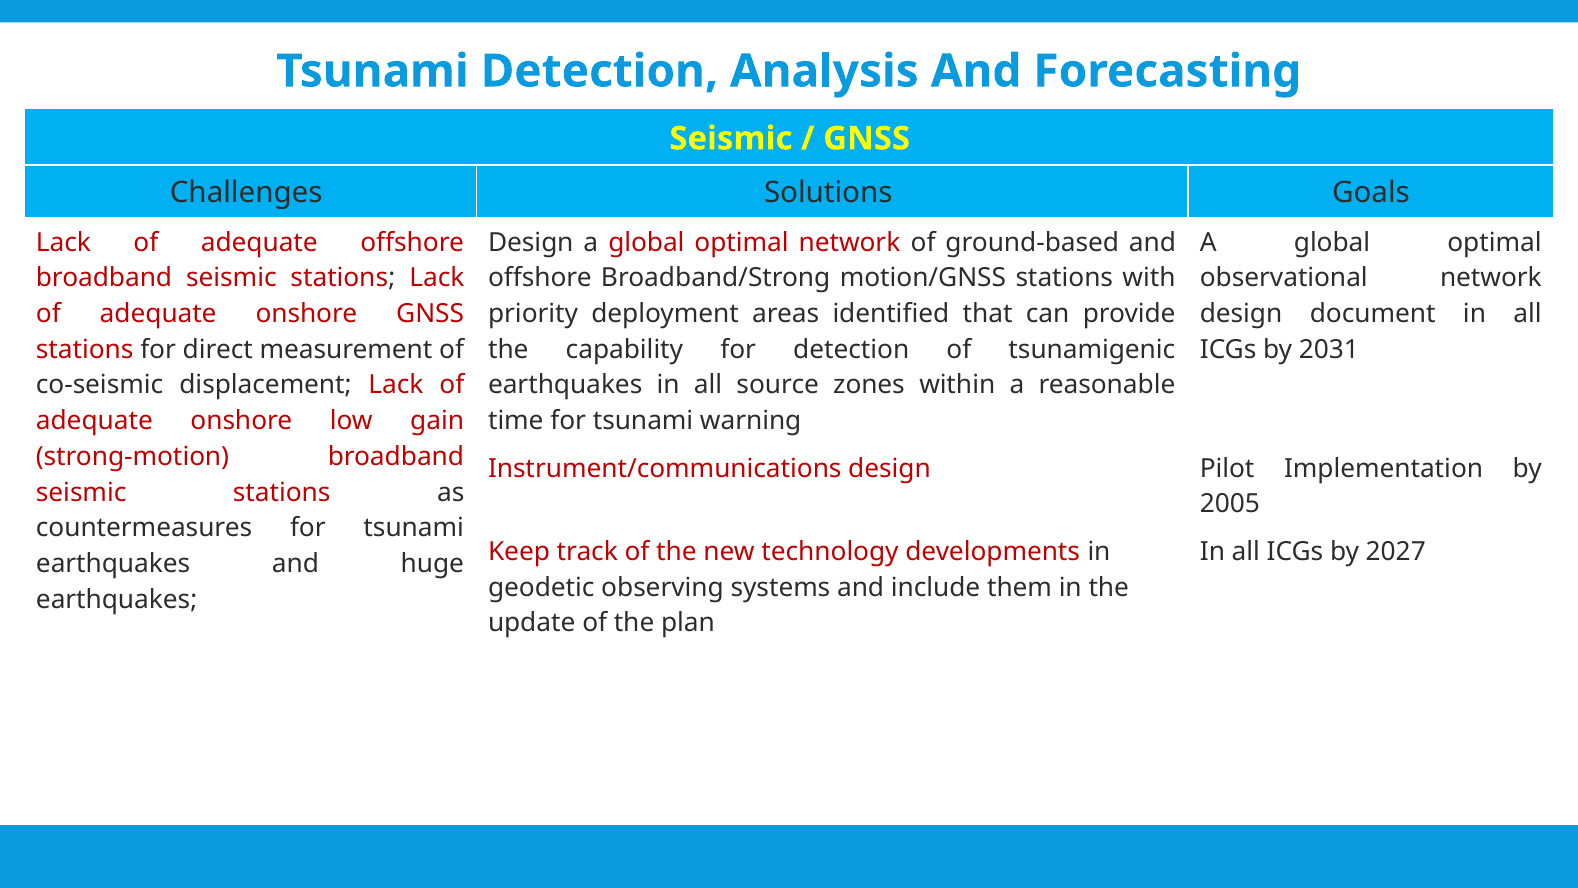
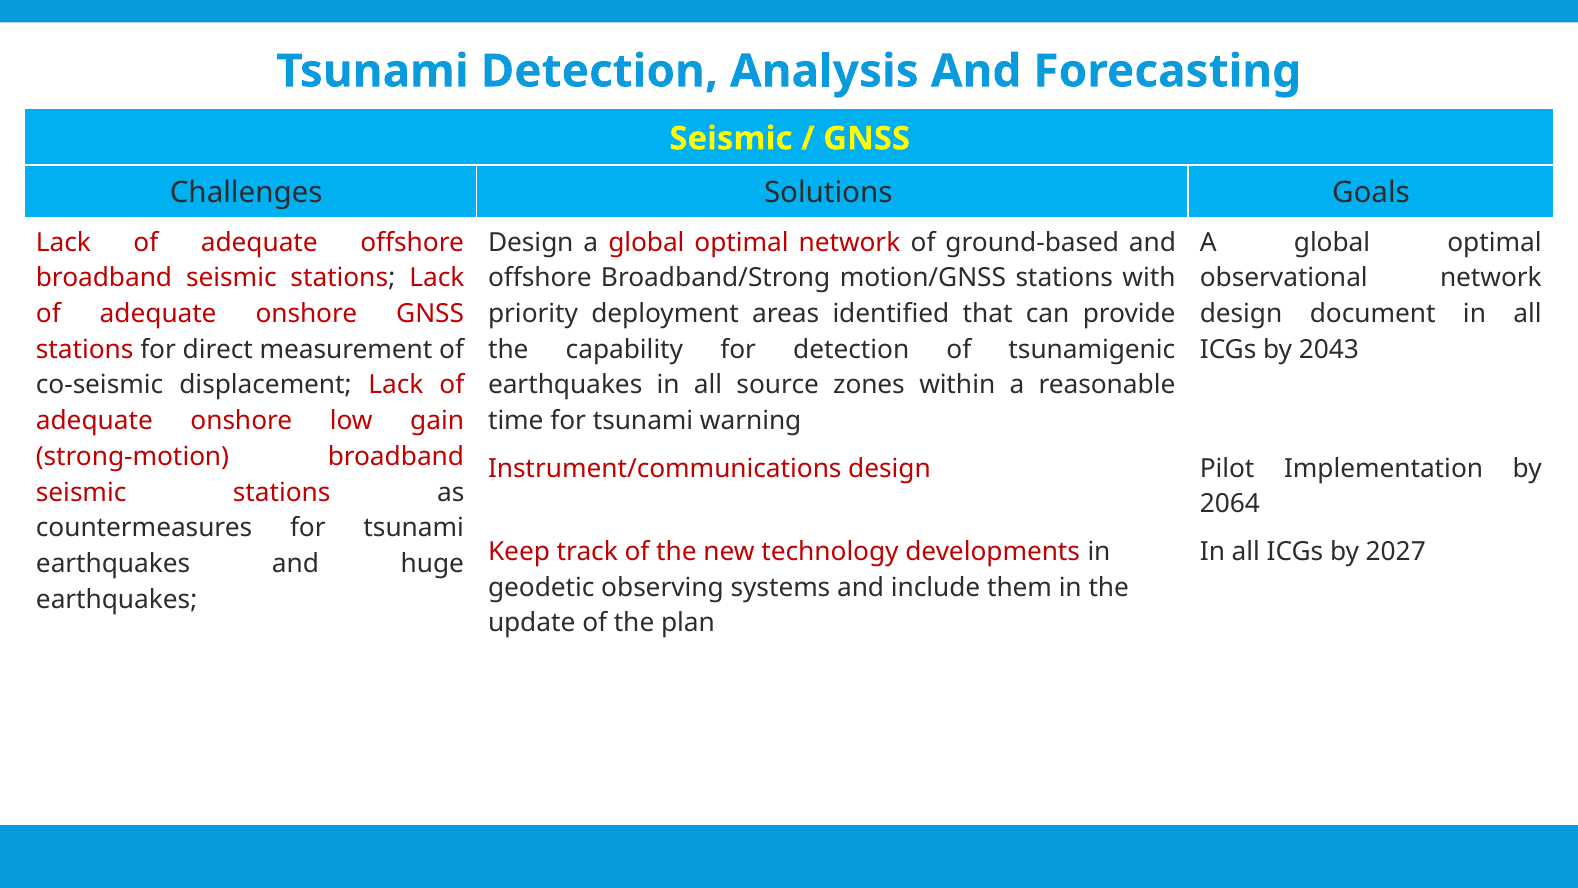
2031: 2031 -> 2043
2005: 2005 -> 2064
